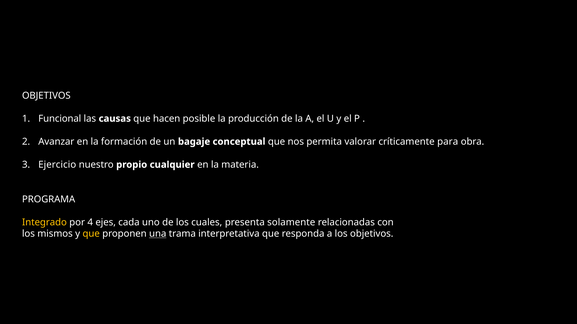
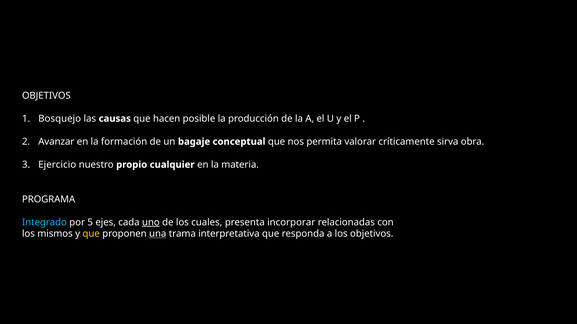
Funcional: Funcional -> Bosquejo
para: para -> sirva
Integrado colour: yellow -> light blue
4: 4 -> 5
uno underline: none -> present
solamente: solamente -> incorporar
